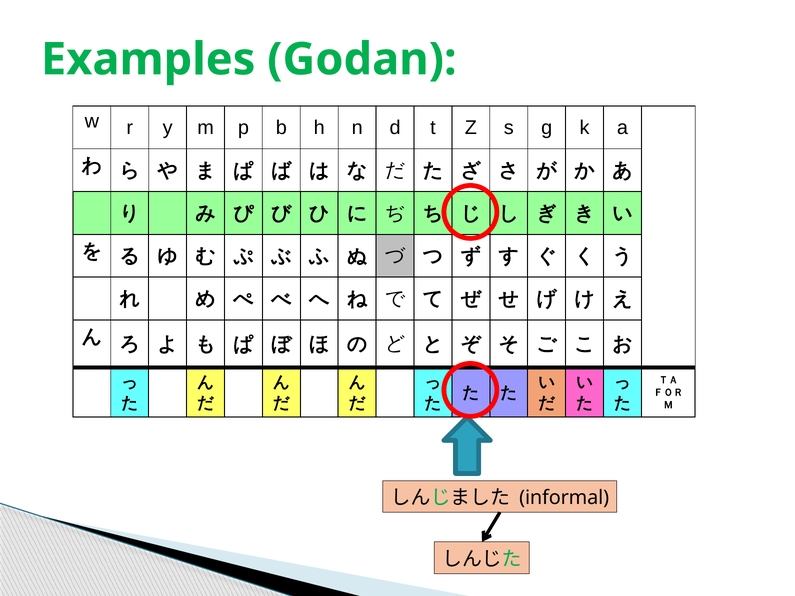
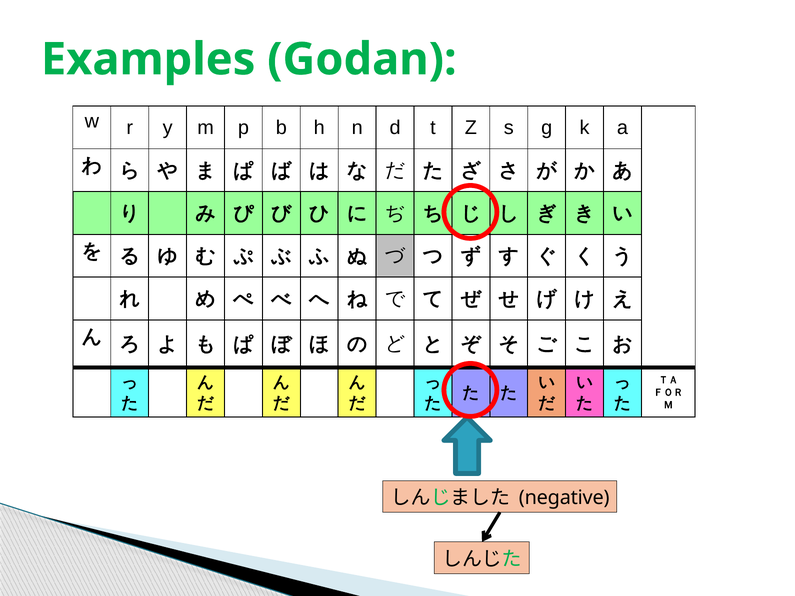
informal: informal -> negative
